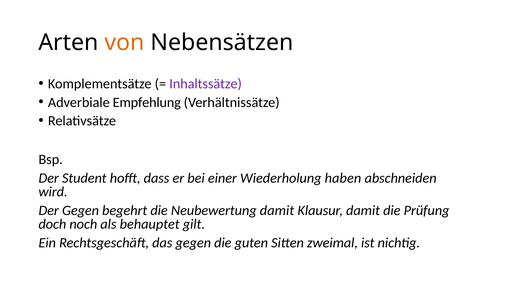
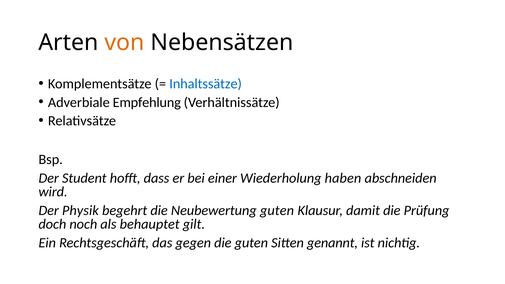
Inhaltssätze colour: purple -> blue
Der Gegen: Gegen -> Physik
Neubewertung damit: damit -> guten
zweimal: zweimal -> genannt
